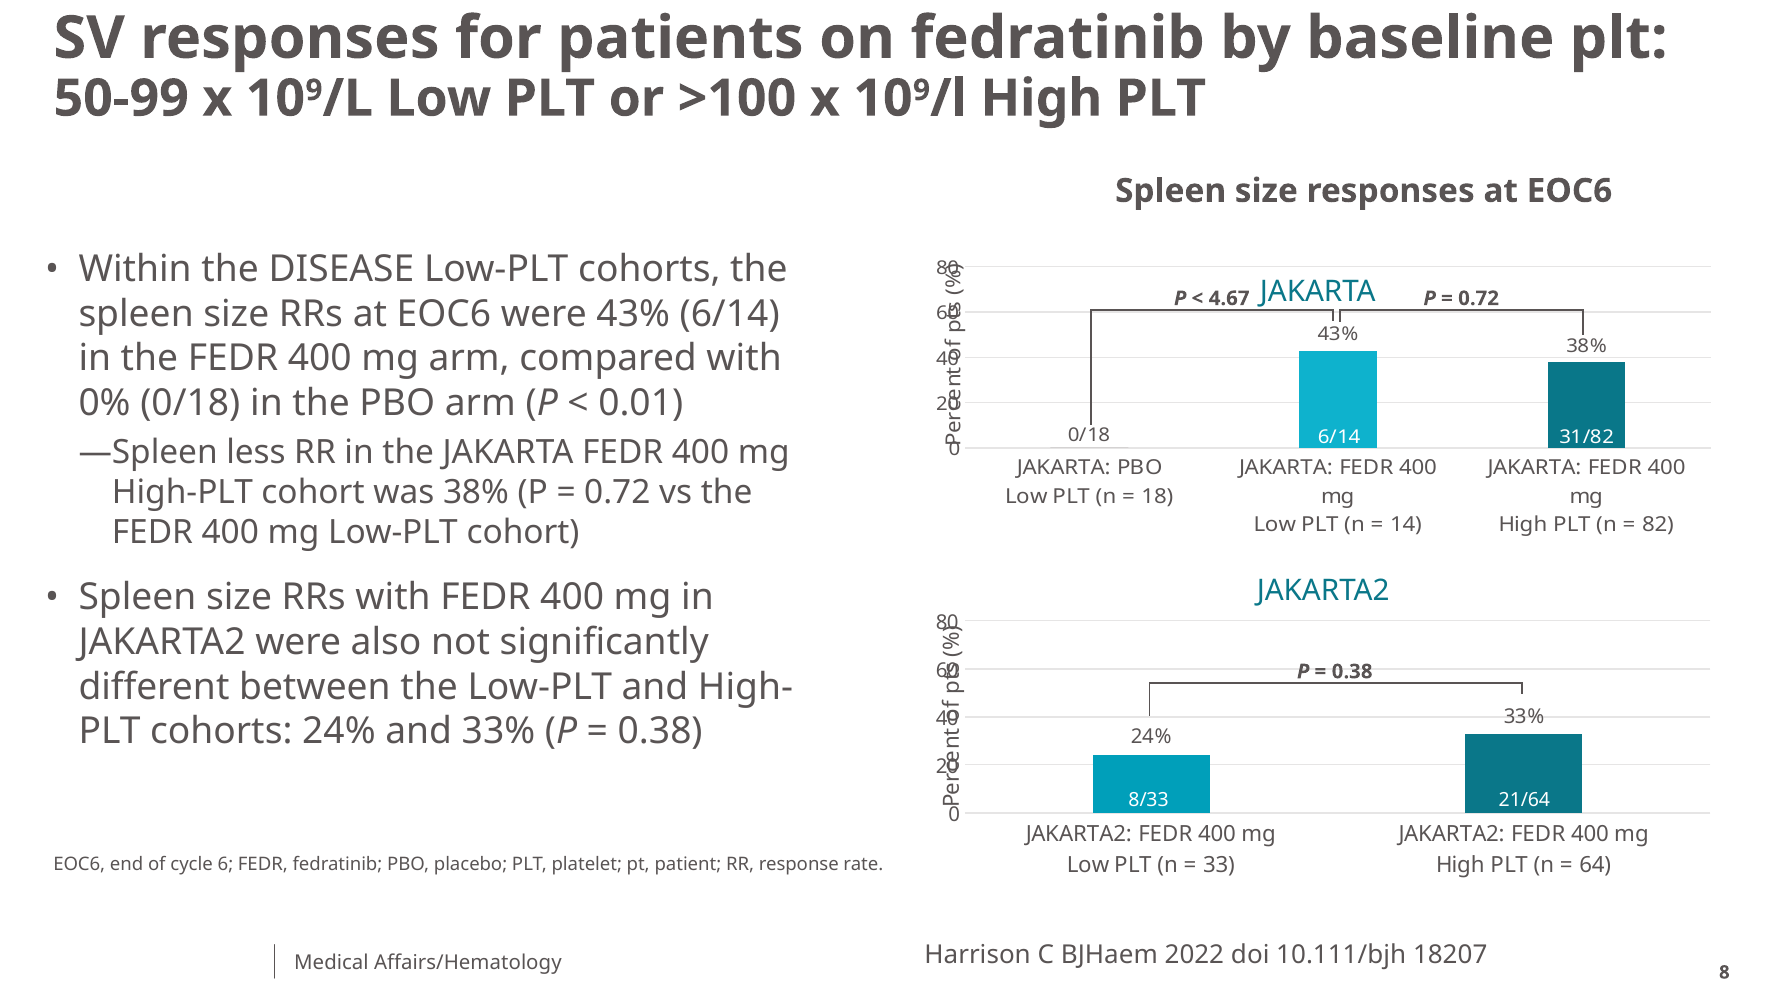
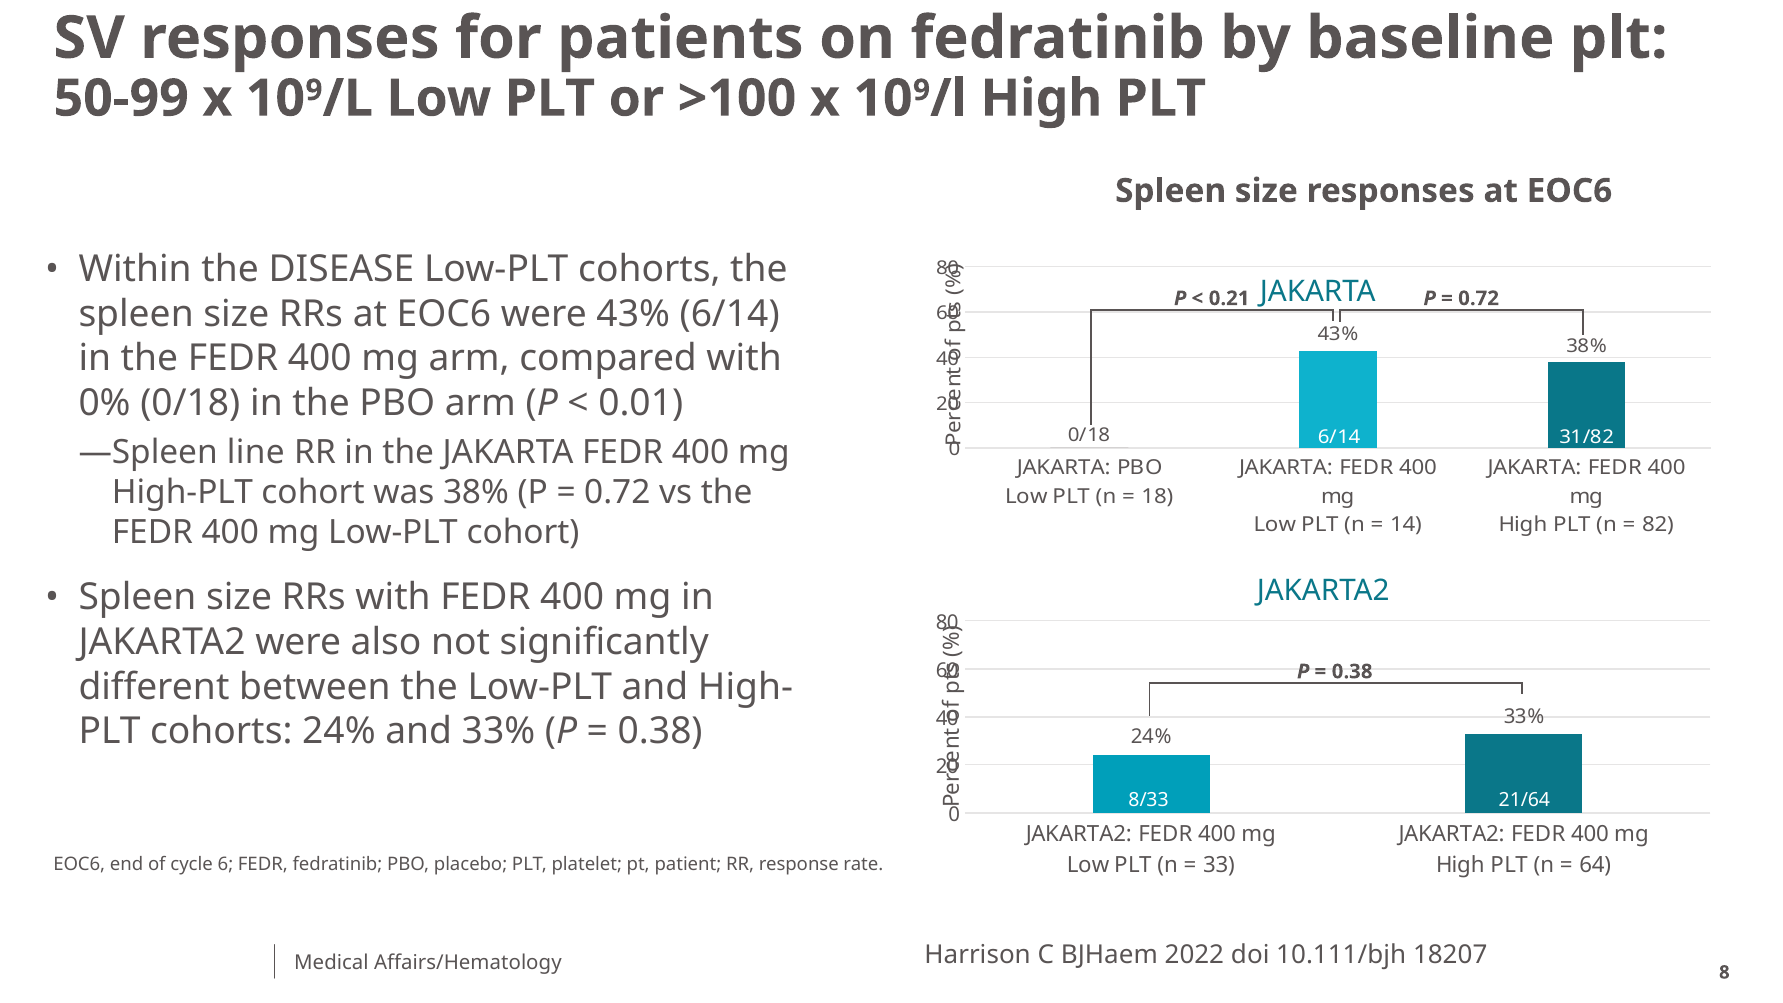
4.67: 4.67 -> 0.21
less: less -> line
